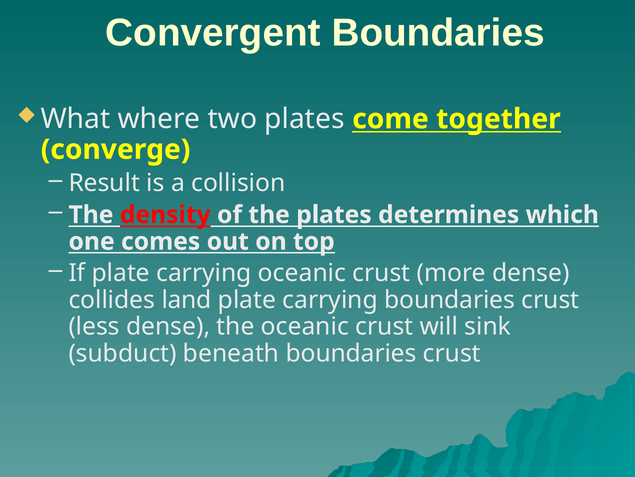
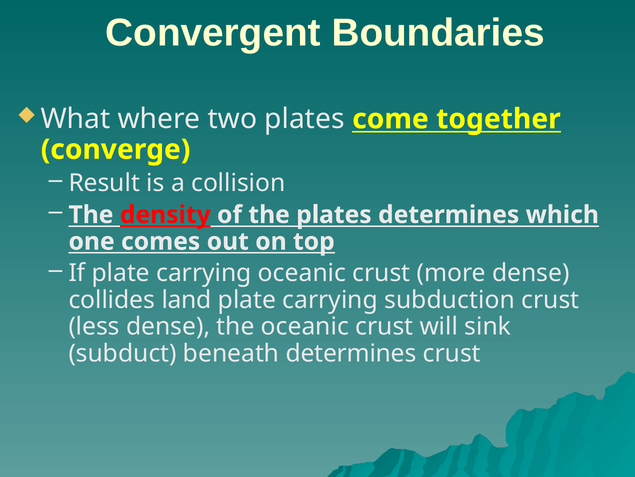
carrying boundaries: boundaries -> subduction
beneath boundaries: boundaries -> determines
